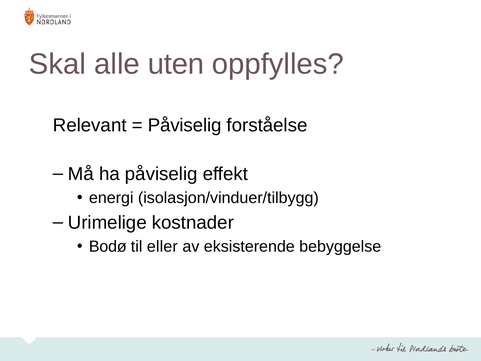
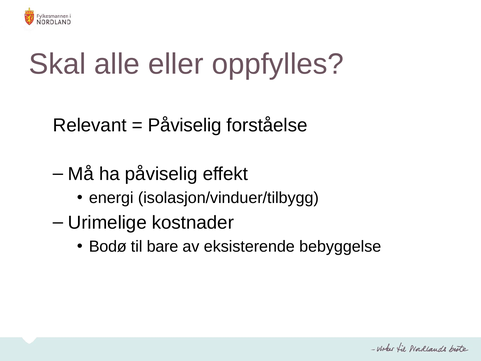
uten: uten -> eller
eller: eller -> bare
